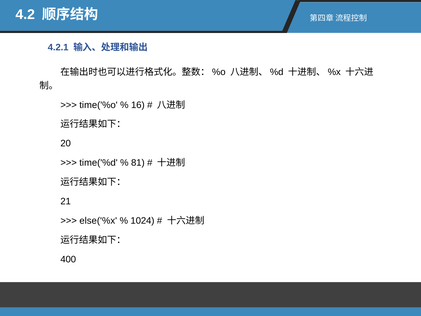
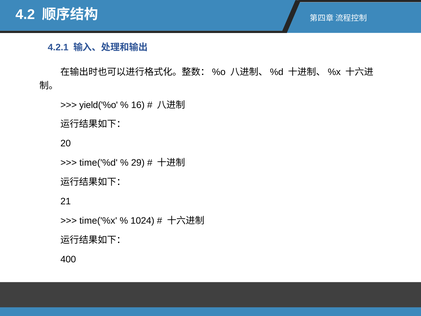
time('%o: time('%o -> yield('%o
81: 81 -> 29
else('%x: else('%x -> time('%x
